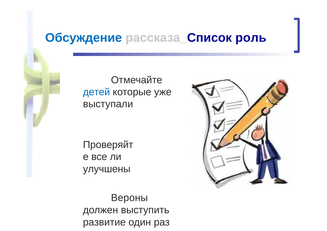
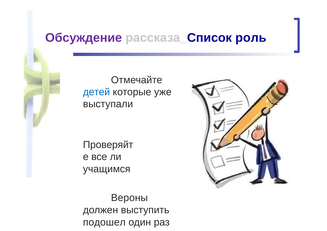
Обсуждение colour: blue -> purple
улучшены: улучшены -> учащимся
развитие: развитие -> подошел
